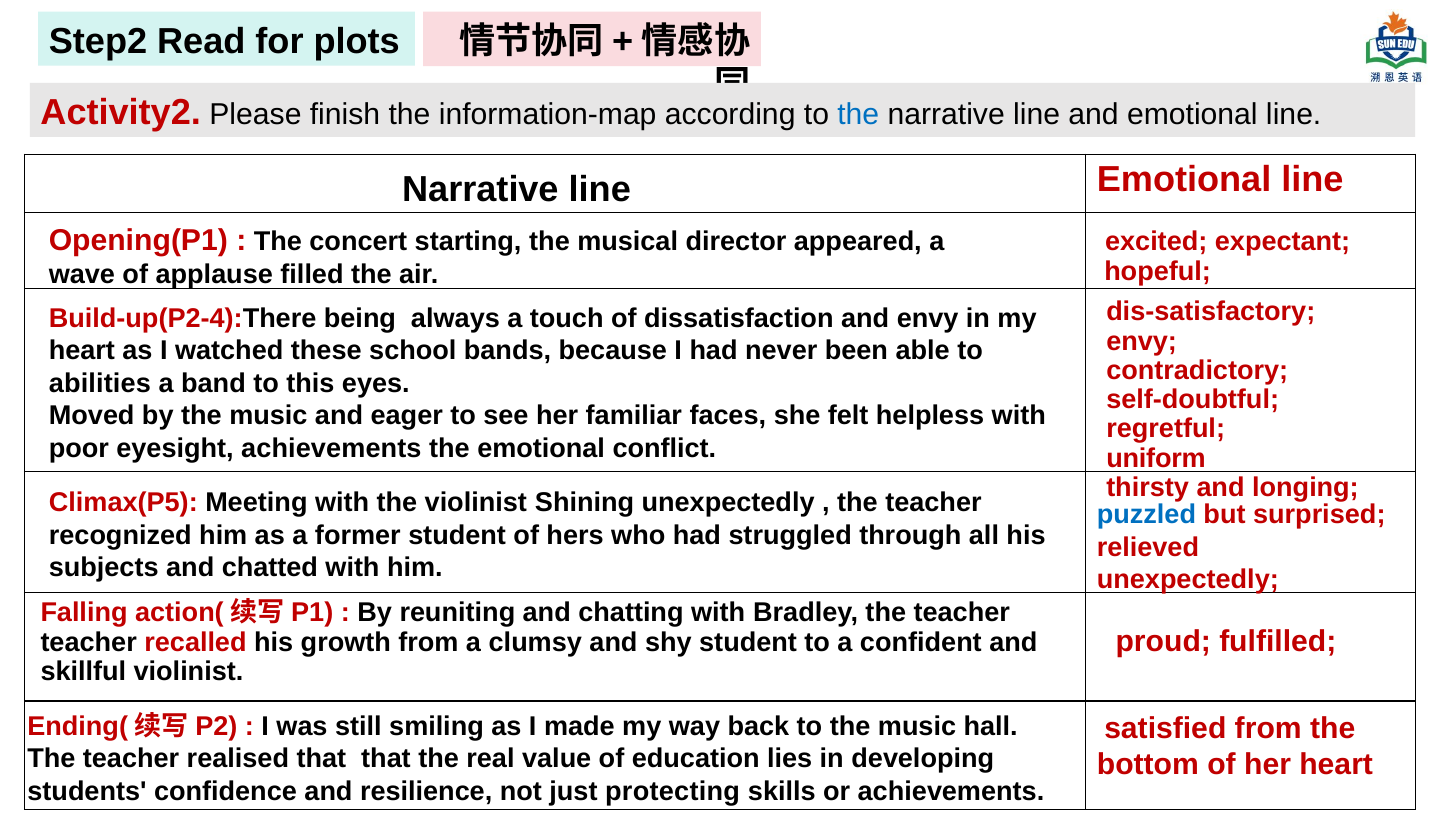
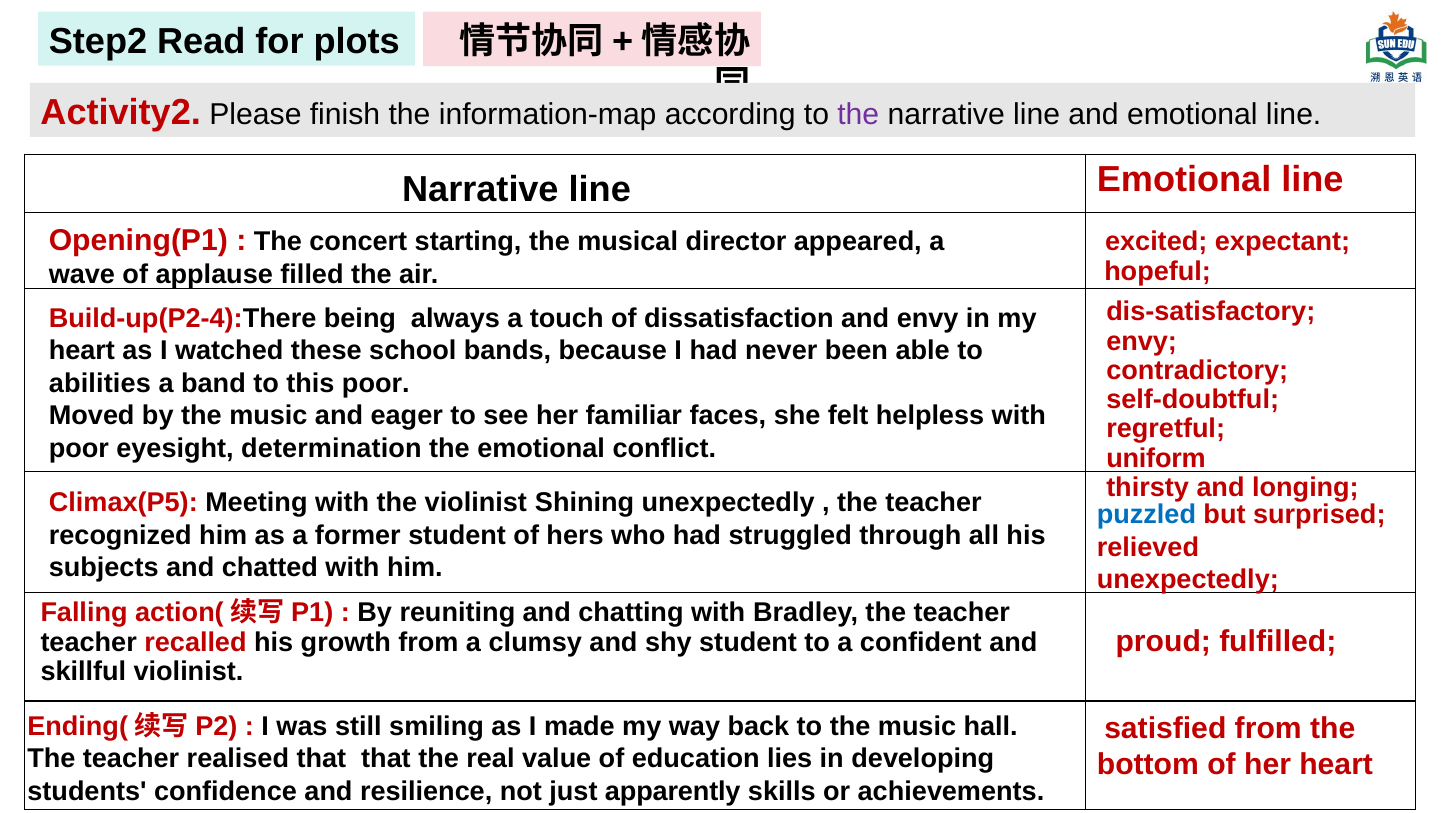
the at (858, 114) colour: blue -> purple
this eyes: eyes -> poor
eyesight achievements: achievements -> determination
protecting: protecting -> apparently
